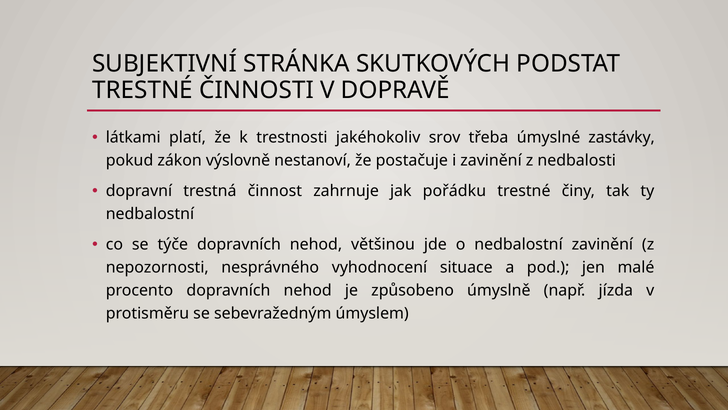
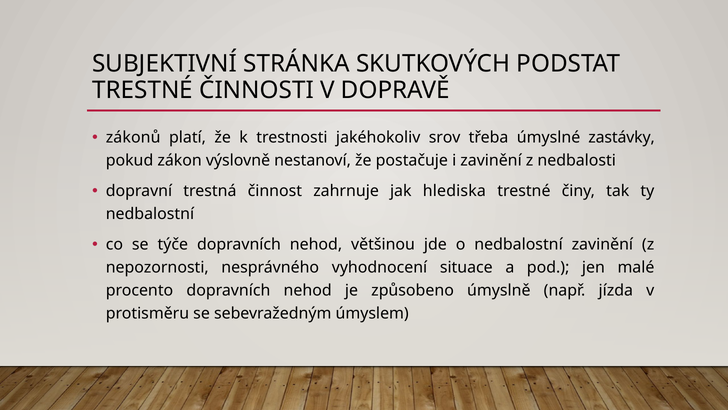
látkami: látkami -> zákonů
pořádku: pořádku -> hlediska
